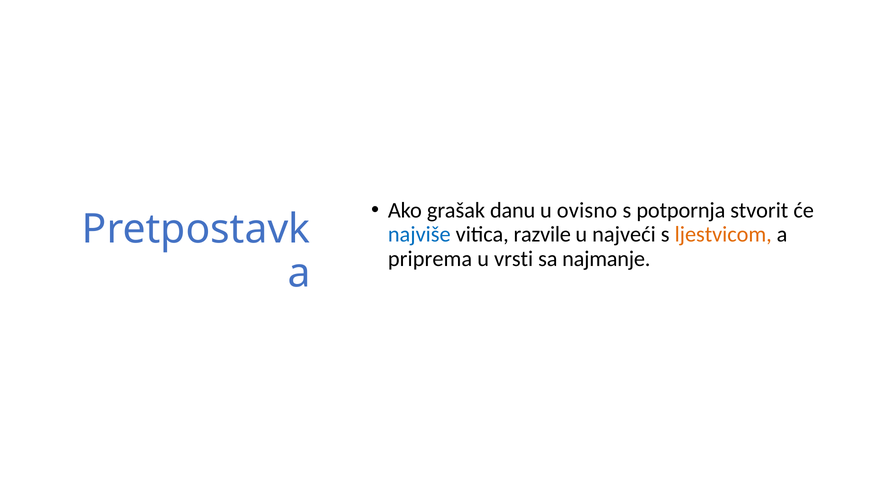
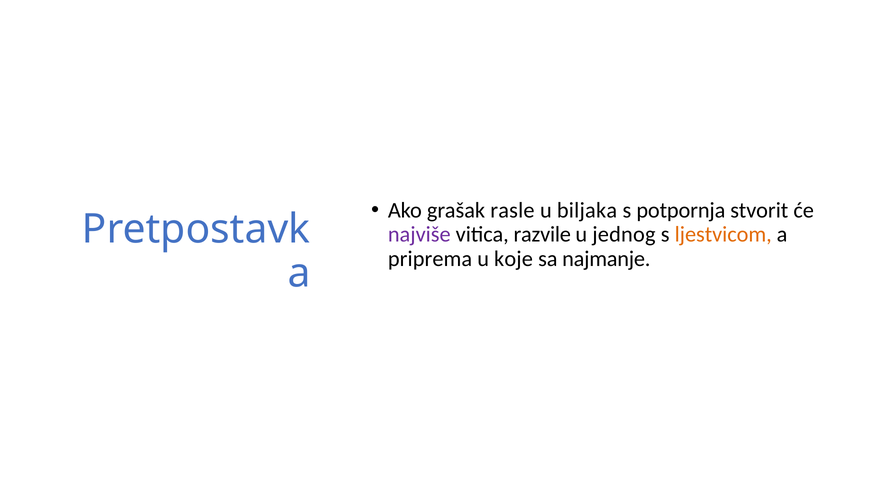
danu: danu -> rasle
ovisno: ovisno -> biljaka
najviše colour: blue -> purple
najveći: najveći -> jednog
vrsti: vrsti -> koje
